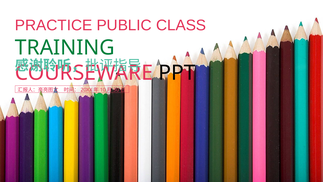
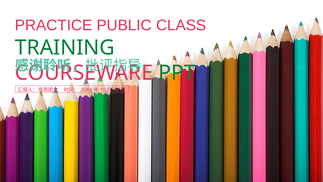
PPT colour: black -> green
